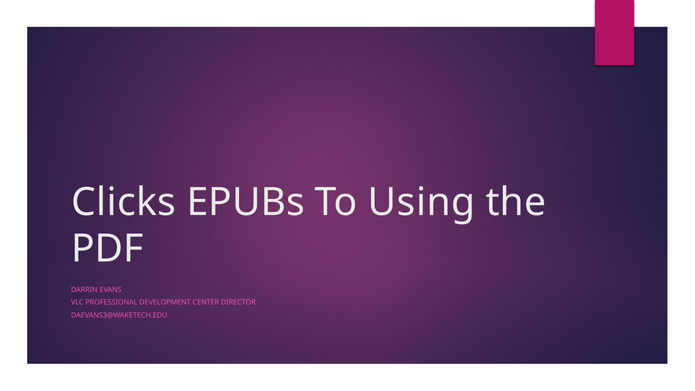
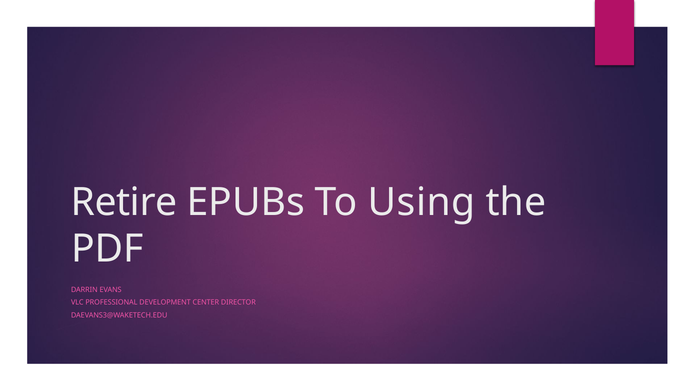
Clicks: Clicks -> Retire
